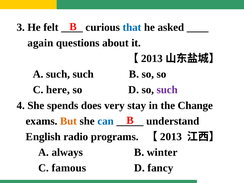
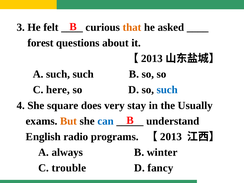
that colour: blue -> orange
again: again -> forest
such at (167, 90) colour: purple -> blue
spends: spends -> square
Change: Change -> Usually
famous: famous -> trouble
